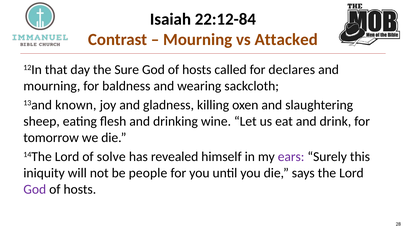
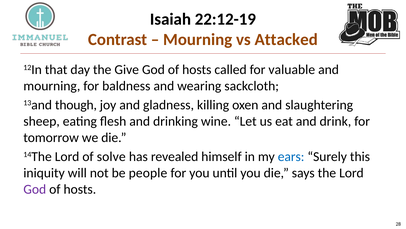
22:12-84: 22:12-84 -> 22:12-19
Sure: Sure -> Give
declares: declares -> valuable
known: known -> though
ears colour: purple -> blue
